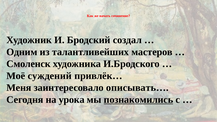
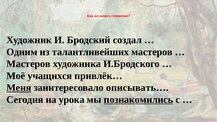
Смоленск at (29, 64): Смоленск -> Мастеров
суждений: суждений -> учащихся
Меня underline: none -> present
